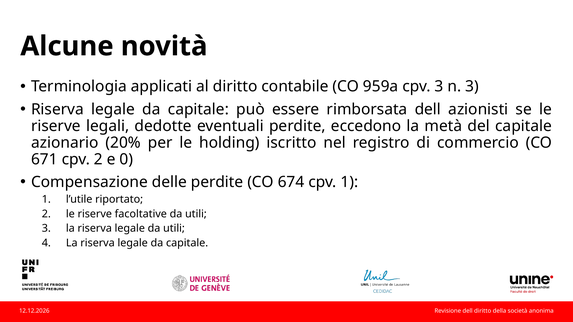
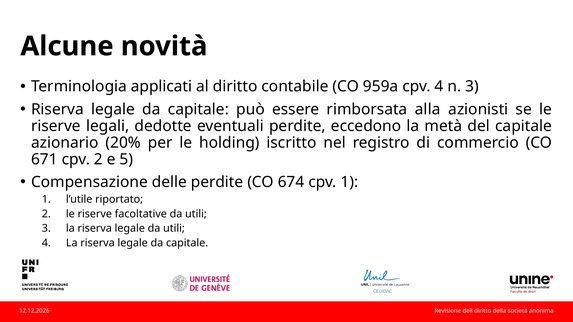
cpv 3: 3 -> 4
rimborsata dell: dell -> alla
0: 0 -> 5
